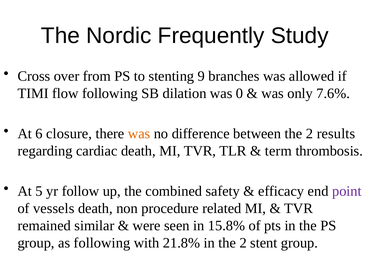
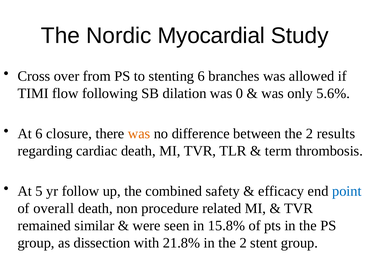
Frequently: Frequently -> Myocardial
stenting 9: 9 -> 6
7.6%: 7.6% -> 5.6%
point colour: purple -> blue
vessels: vessels -> overall
as following: following -> dissection
